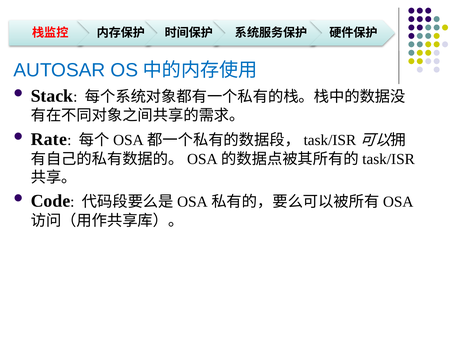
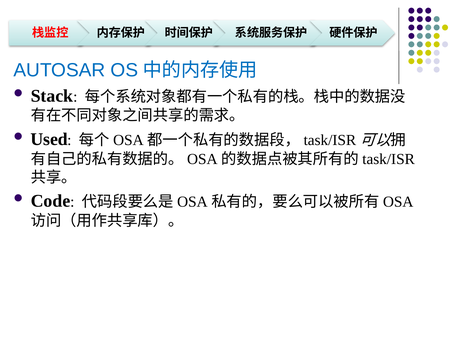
Rate: Rate -> Used
